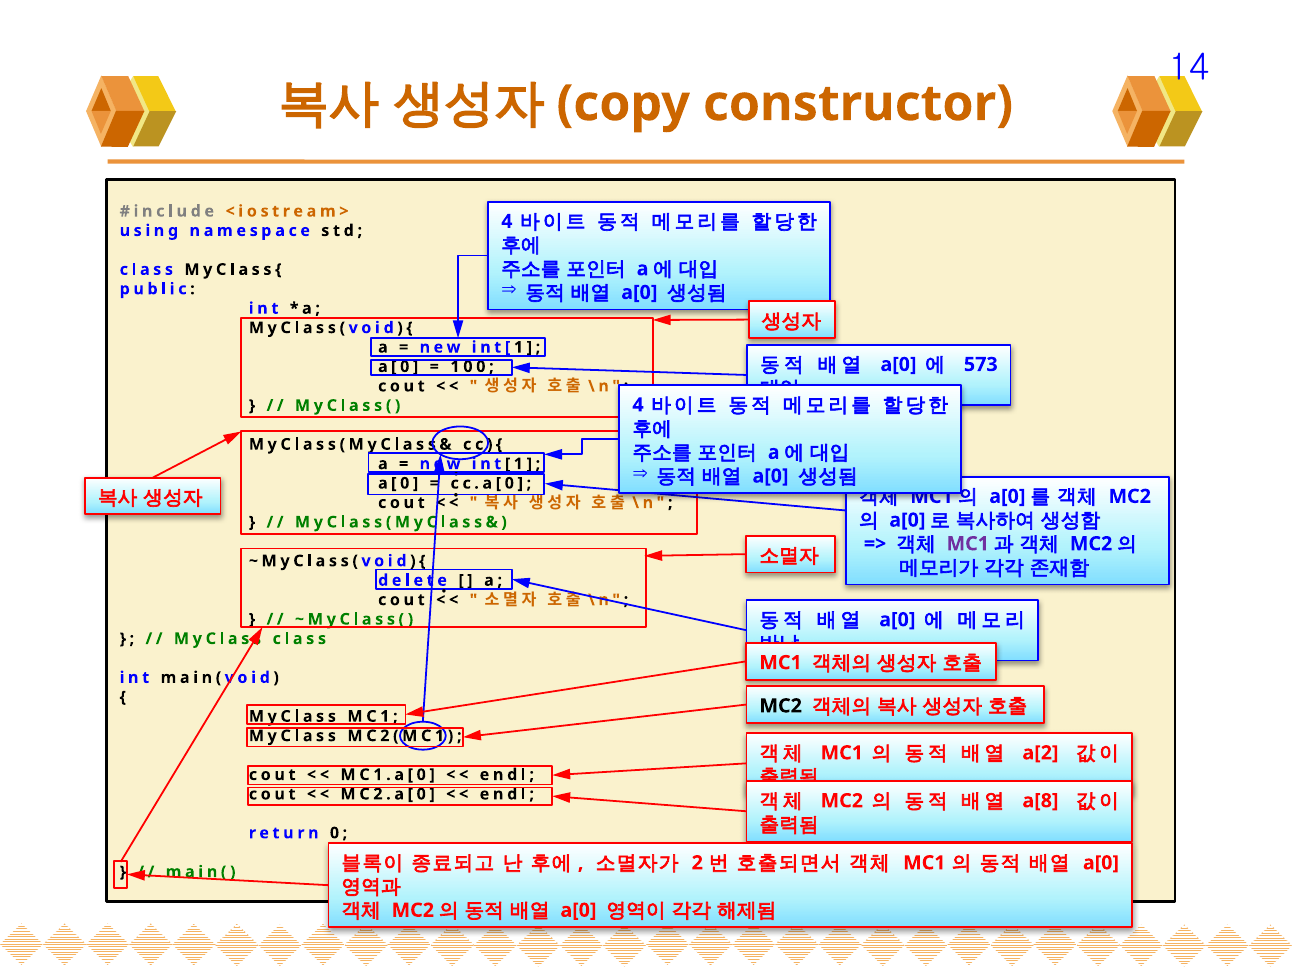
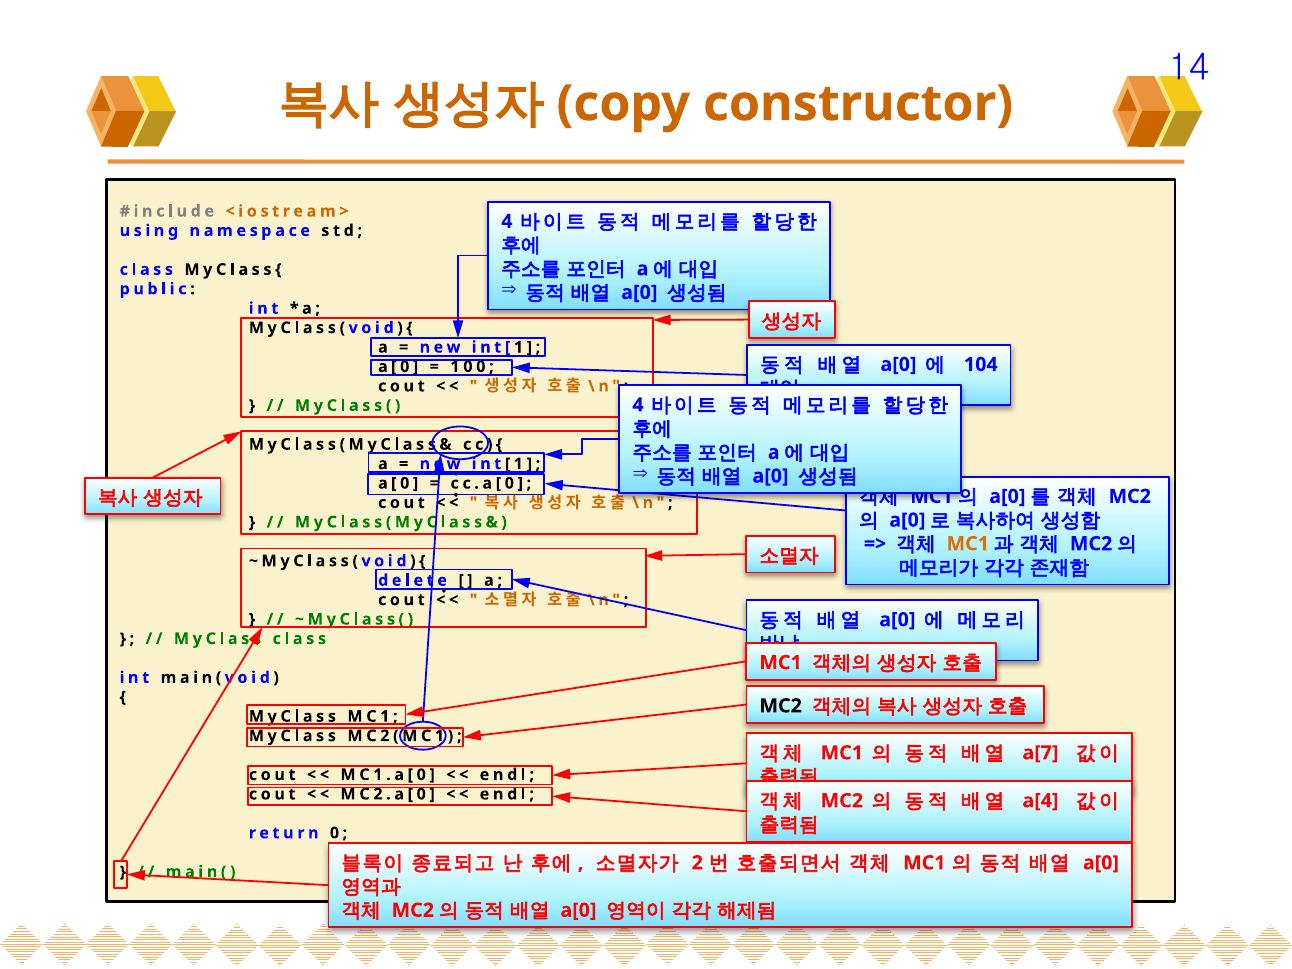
573: 573 -> 104
MC1 at (968, 544) colour: purple -> orange
a[2: a[2 -> a[7
a[8: a[8 -> a[4
